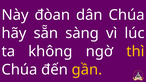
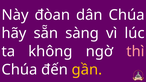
thì colour: yellow -> pink
